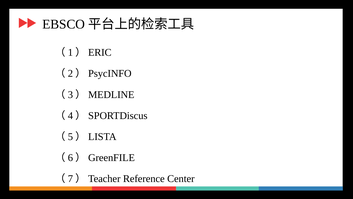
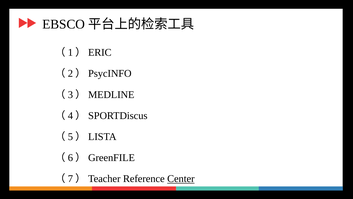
Center underline: none -> present
